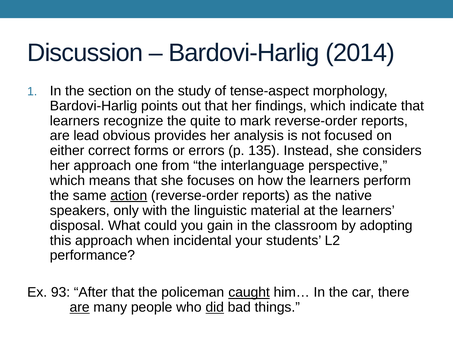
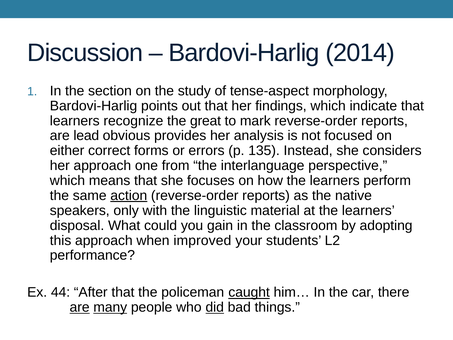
quite: quite -> great
incidental: incidental -> improved
93: 93 -> 44
many underline: none -> present
